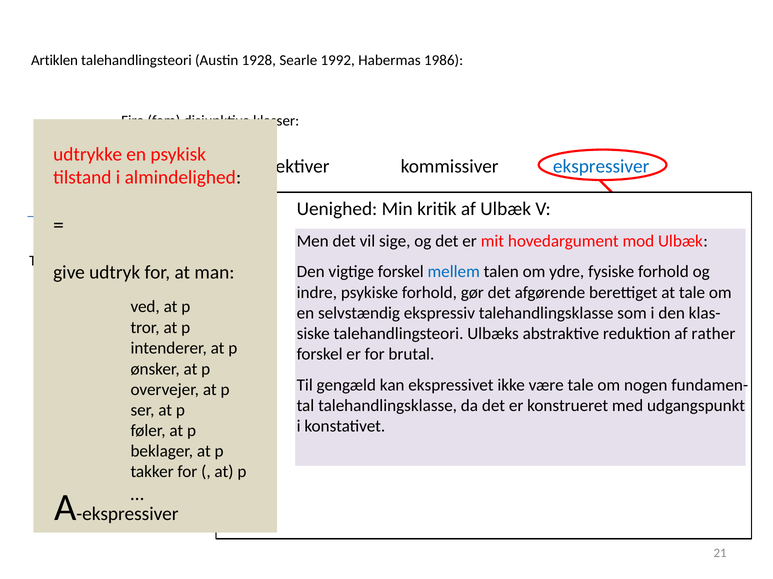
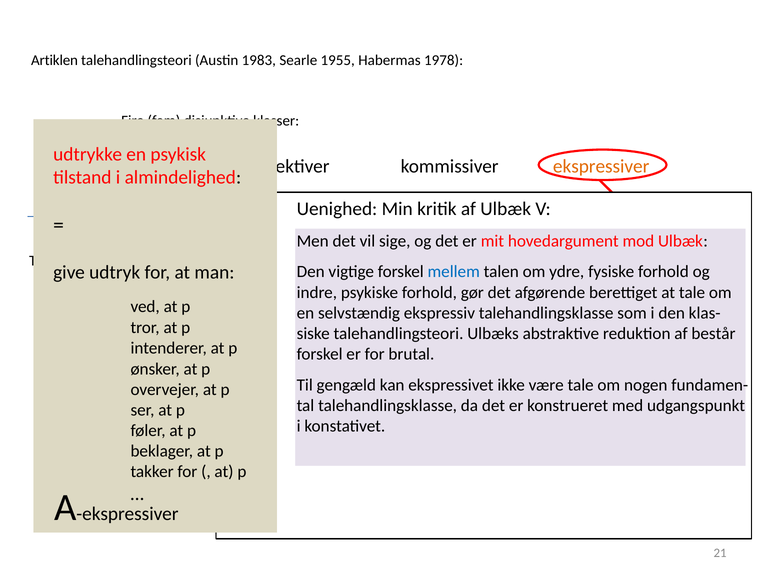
1928: 1928 -> 1983
1992: 1992 -> 1955
1986: 1986 -> 1978
ekspressiver at (601, 167) colour: blue -> orange
rather: rather -> består
